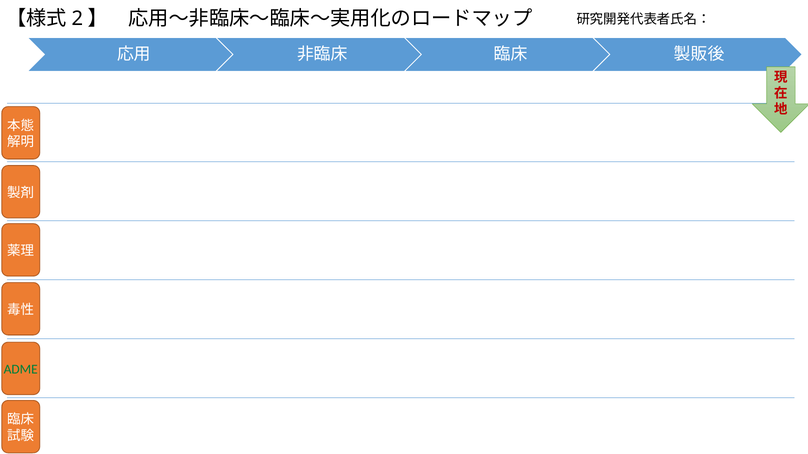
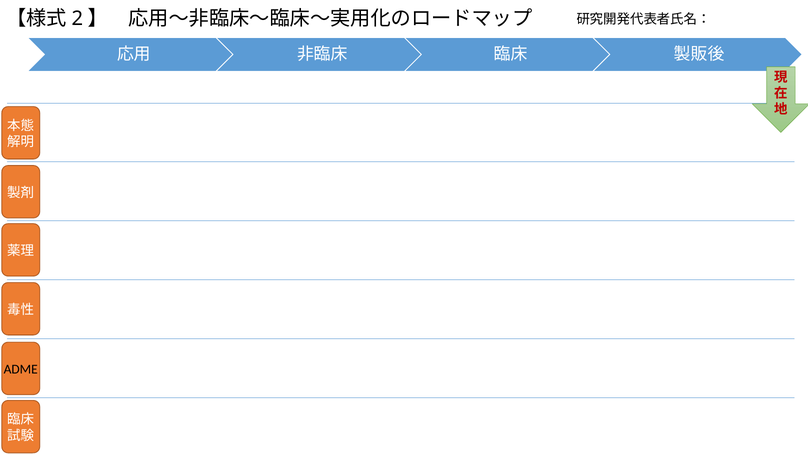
ADME colour: green -> black
